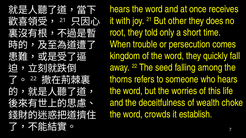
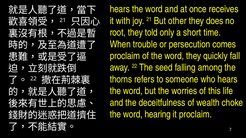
kingdom at (125, 56): kingdom -> proclaim
crowds: crowds -> hearing
it establish: establish -> proclaim
